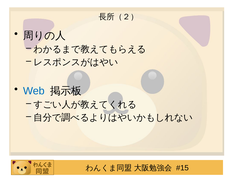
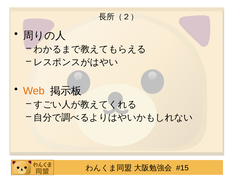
Web colour: blue -> orange
